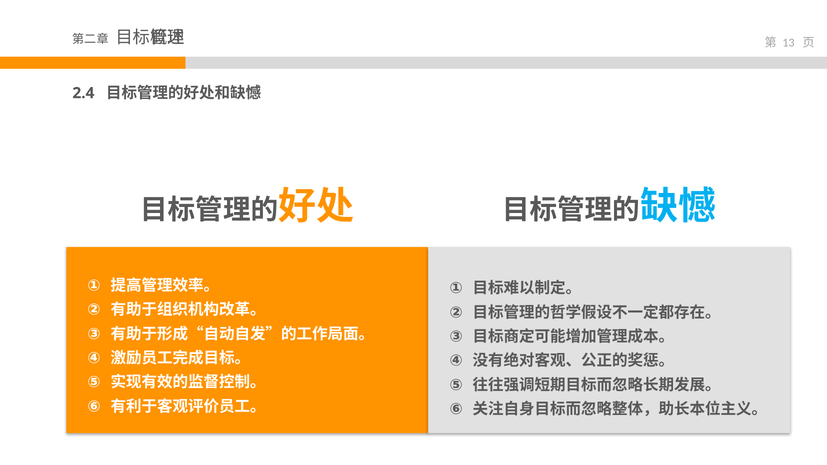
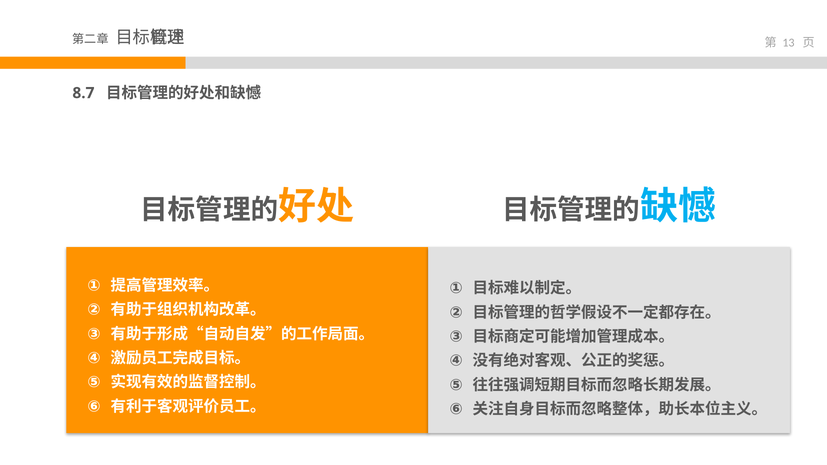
2.4: 2.4 -> 8.7
